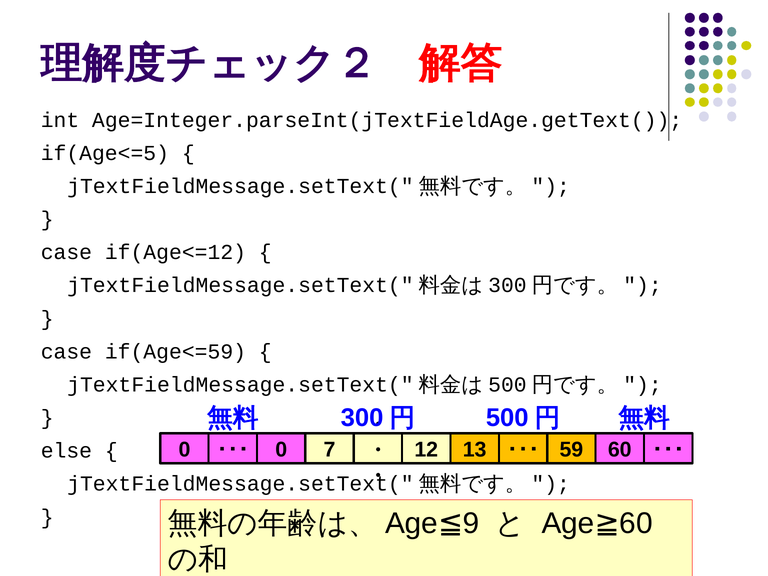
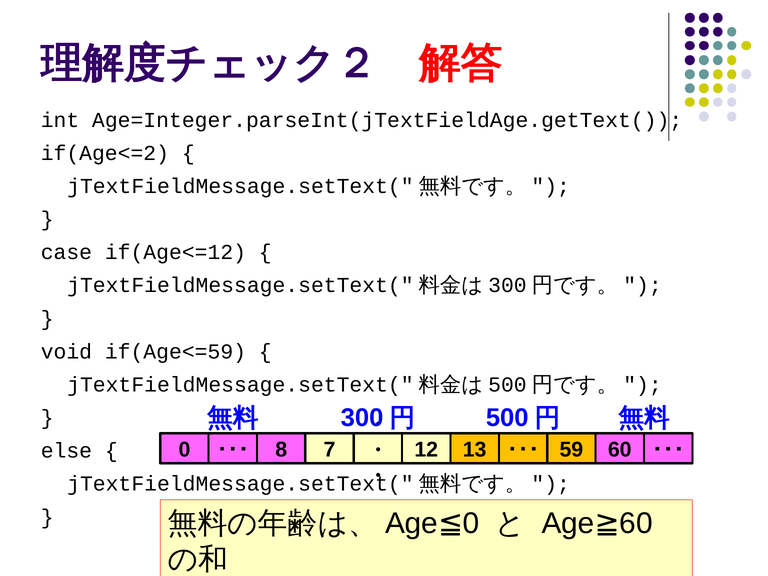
if(Age<=5: if(Age<=5 -> if(Age<=2
case at (66, 352): case -> void
0 at (281, 450): 0 -> 8
9 at (471, 524): 9 -> 0
